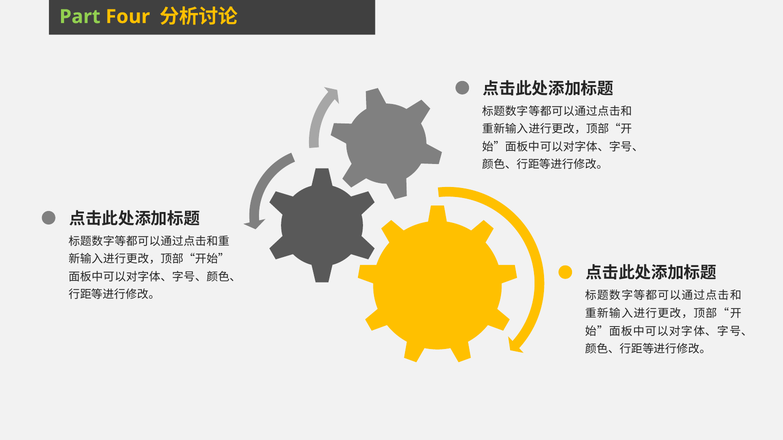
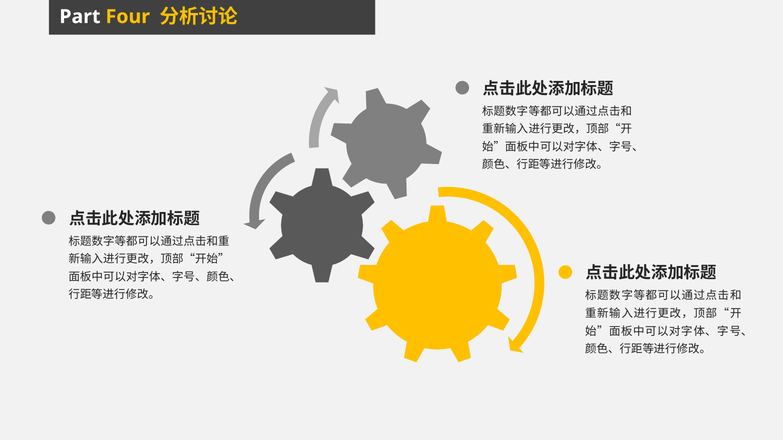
Part colour: light green -> white
